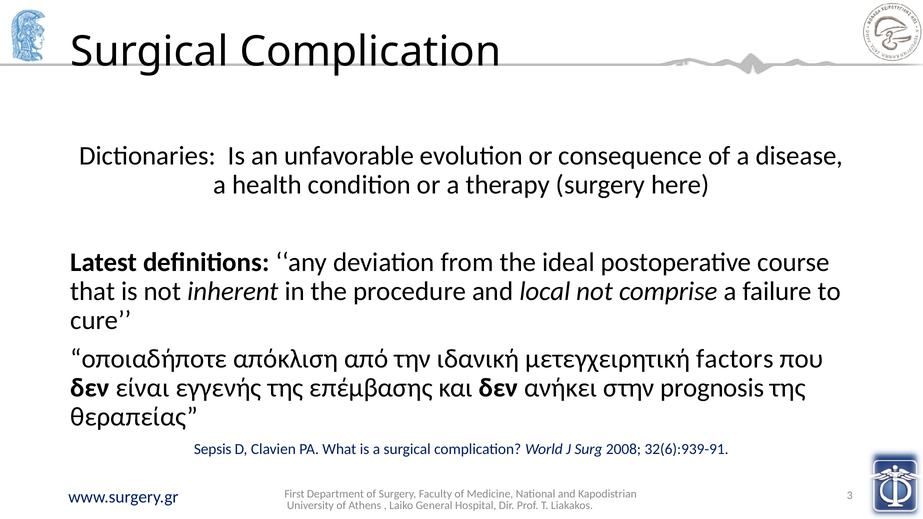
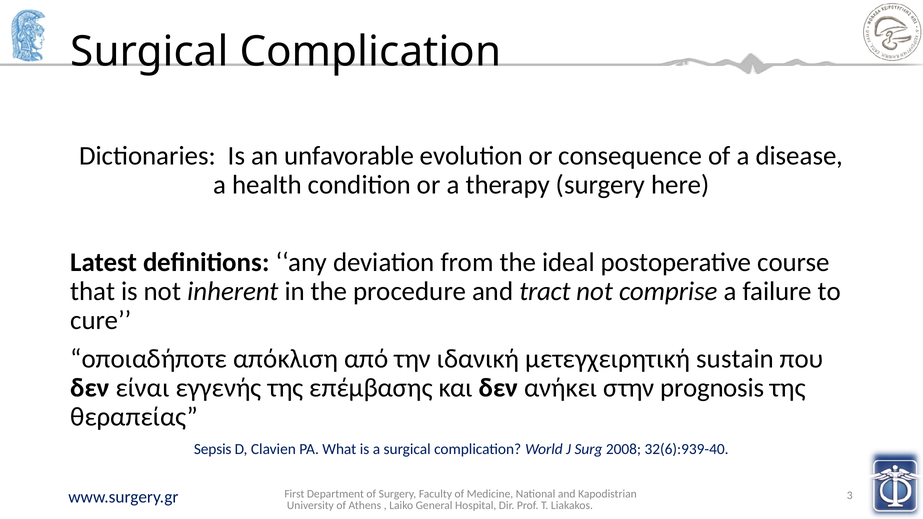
local: local -> tract
factors: factors -> sustain
32(6):939-91: 32(6):939-91 -> 32(6):939-40
